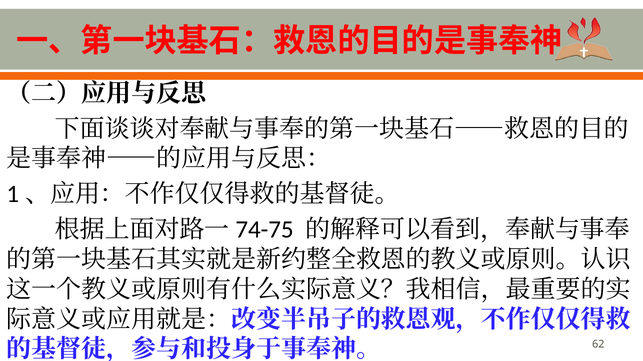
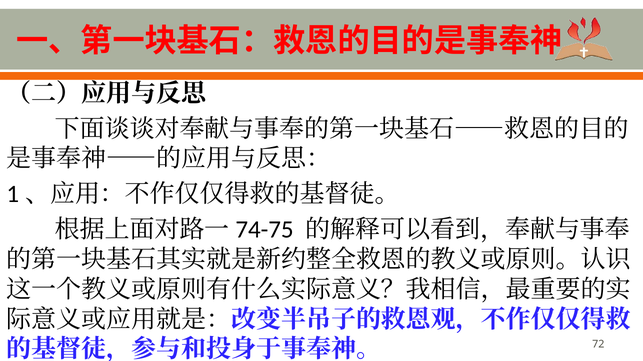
62: 62 -> 72
